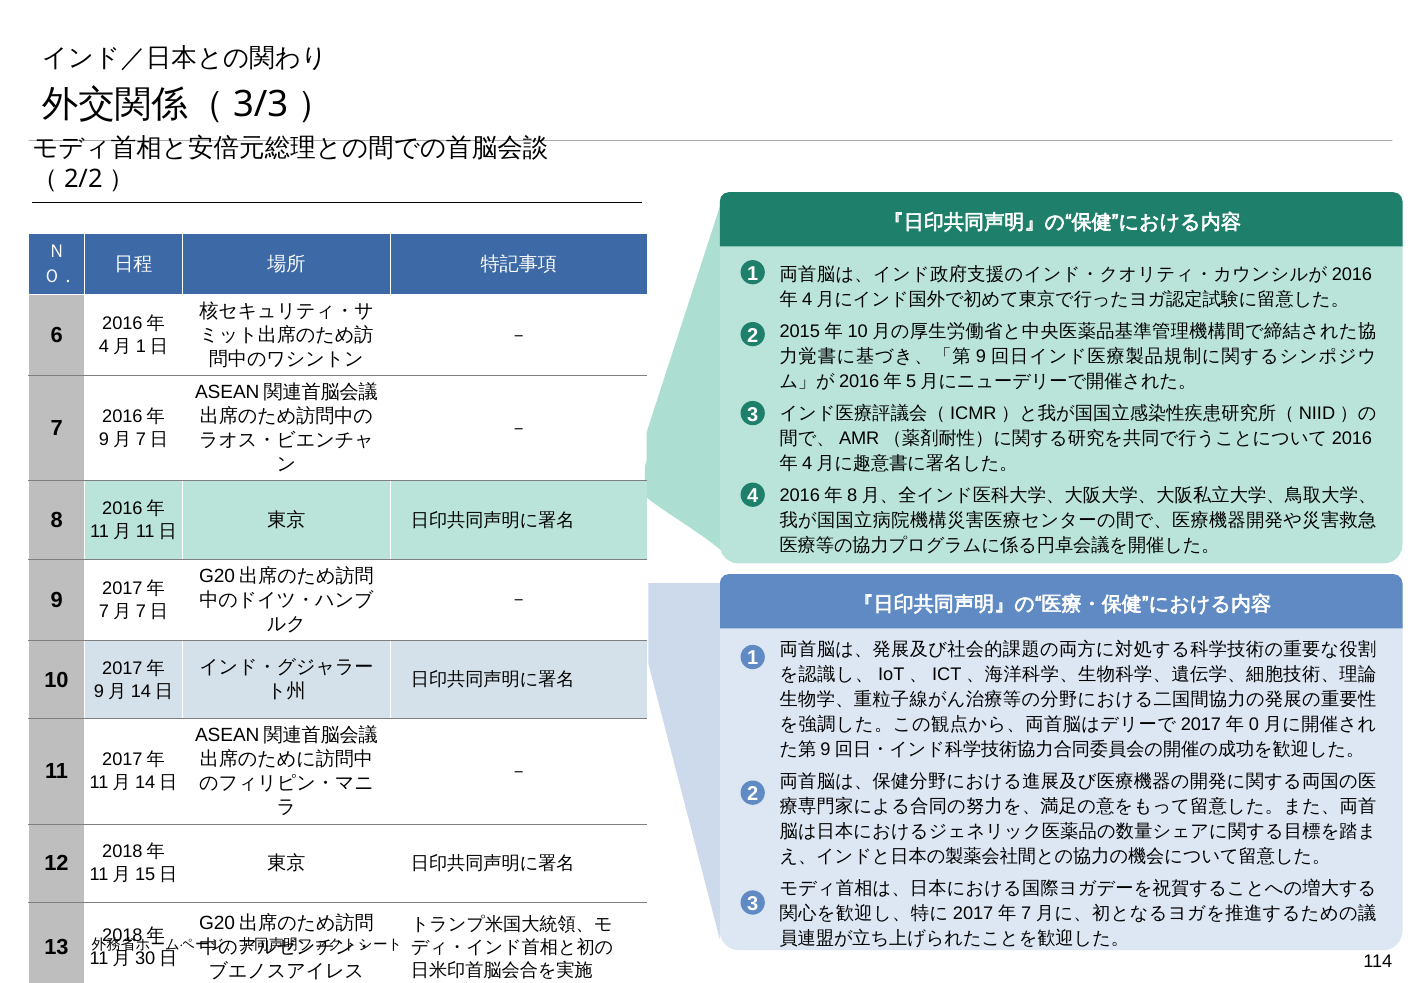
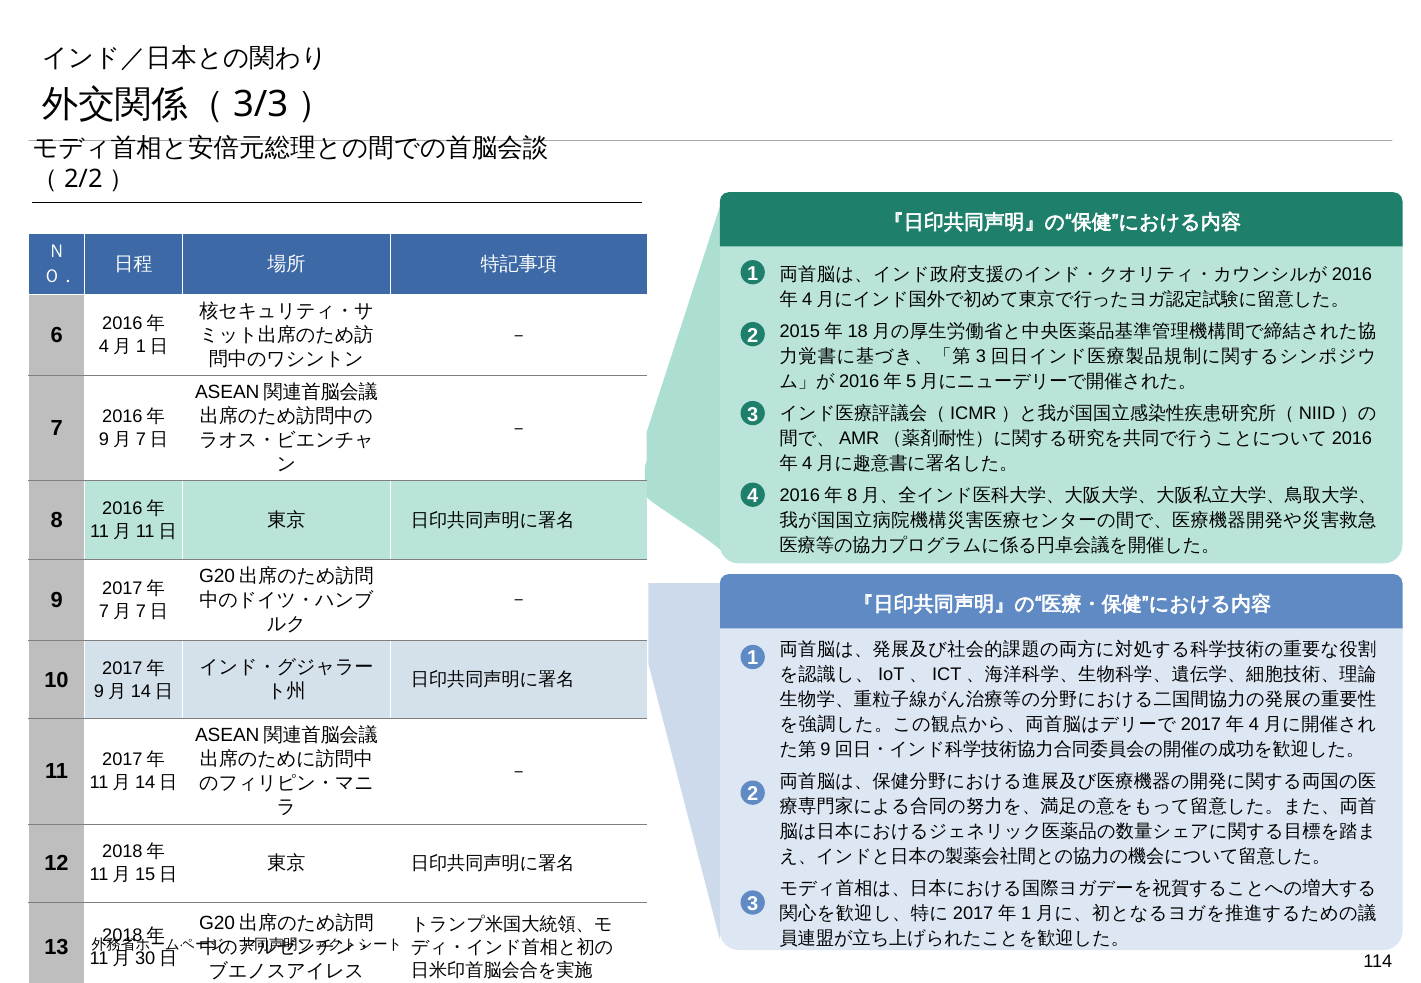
10 at (858, 332): 10 -> 18
9 at (981, 357): 9 -> 3
0 at (1254, 725): 0 -> 4
7 at (1026, 914): 7 -> 1
